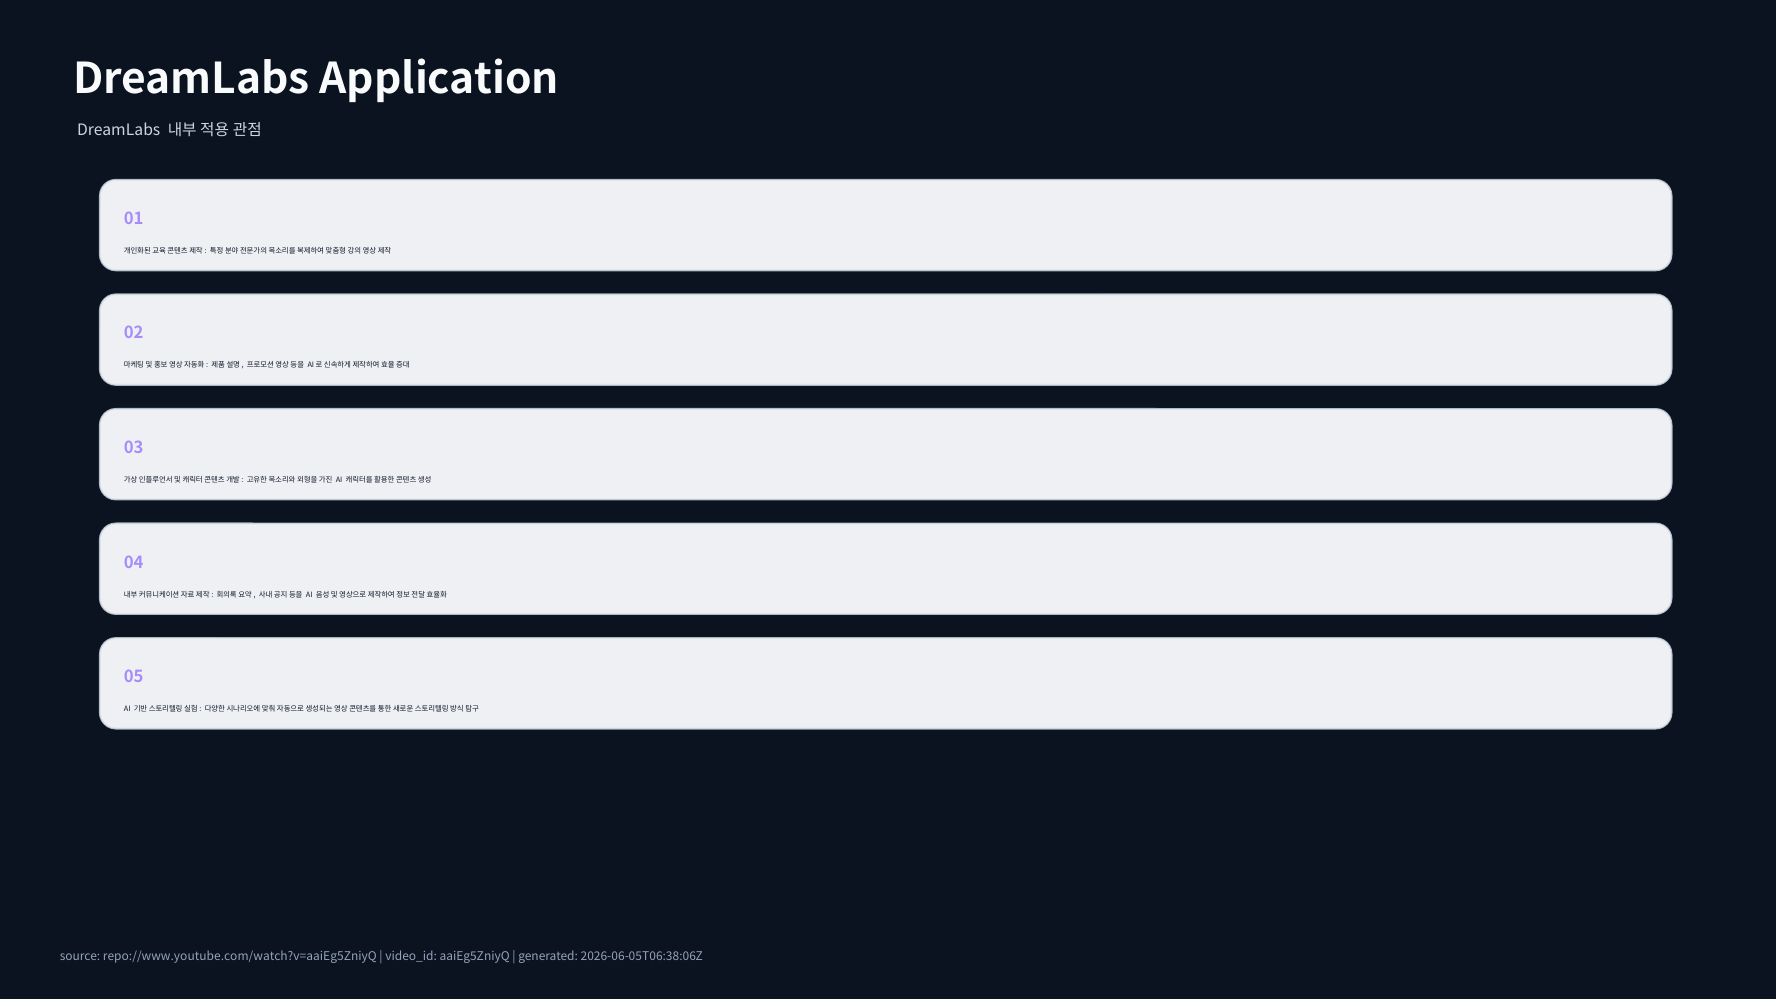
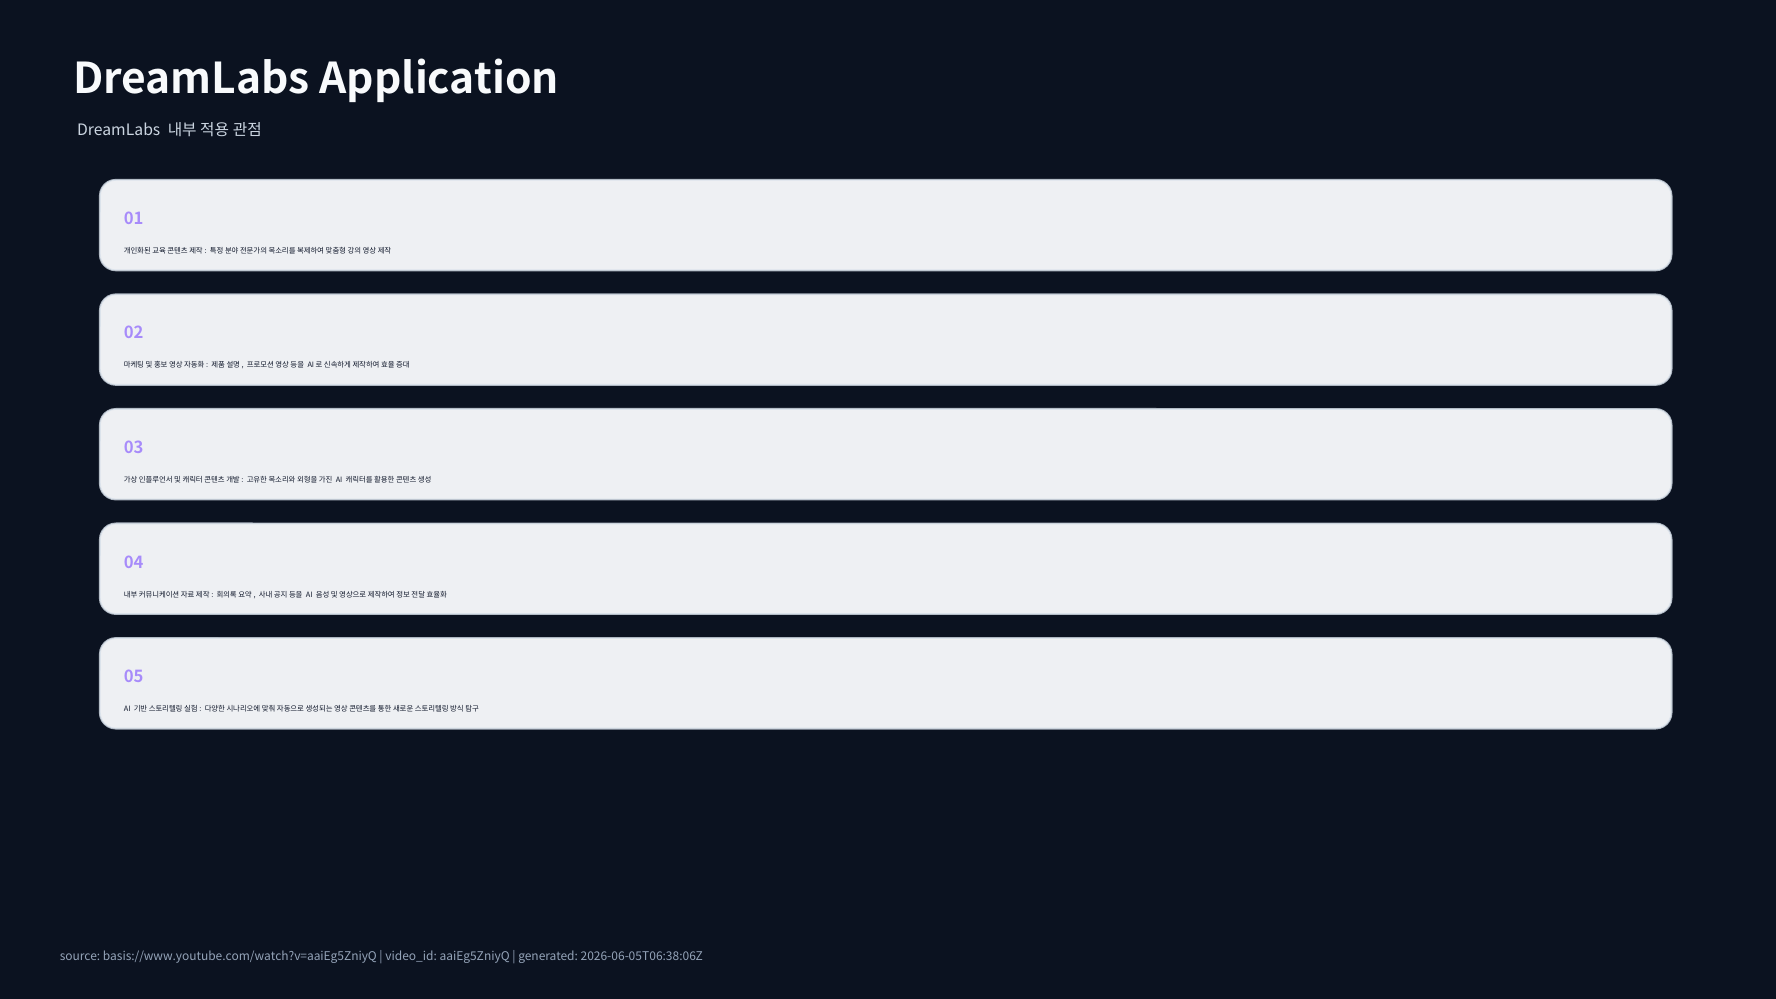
repo://www.youtube.com/watch?v=aaiEg5ZniyQ: repo://www.youtube.com/watch?v=aaiEg5ZniyQ -> basis://www.youtube.com/watch?v=aaiEg5ZniyQ
